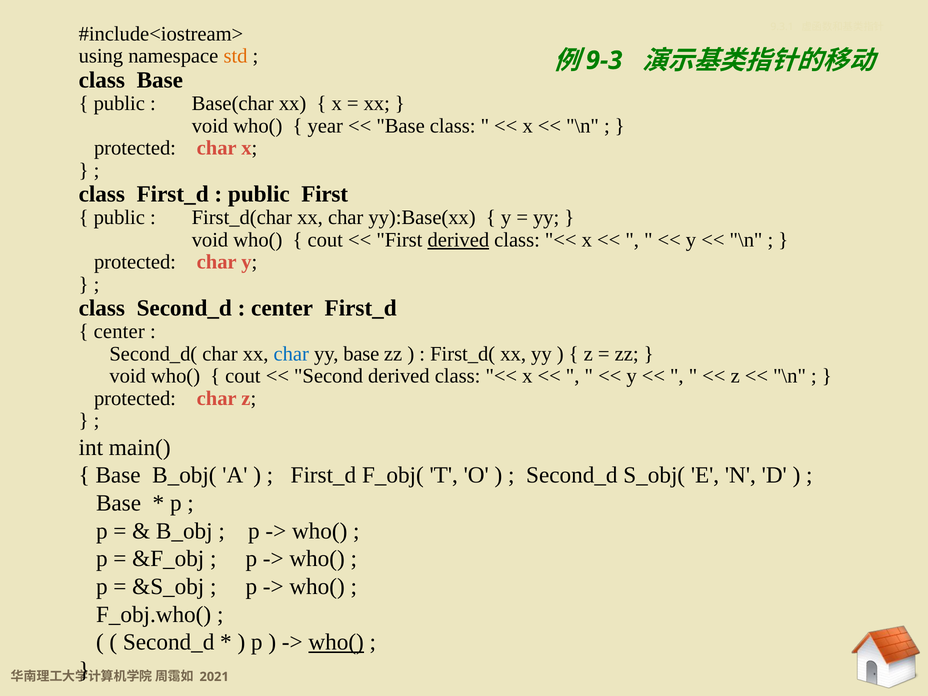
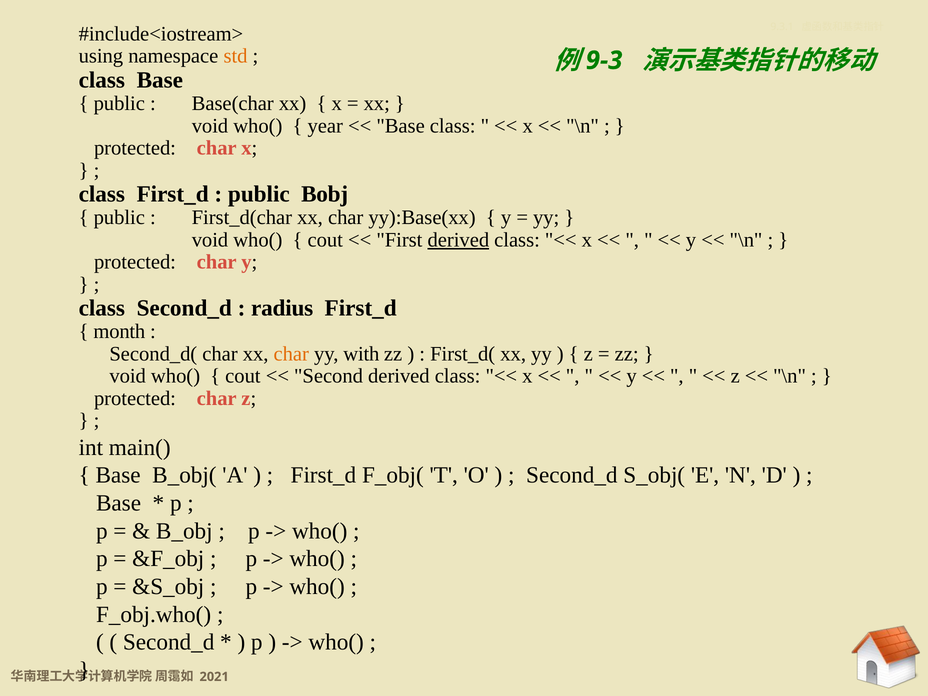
public First: First -> Bobj
center at (282, 308): center -> radius
center at (119, 332): center -> month
char at (291, 354) colour: blue -> orange
yy base: base -> with
who( at (336, 642) underline: present -> none
